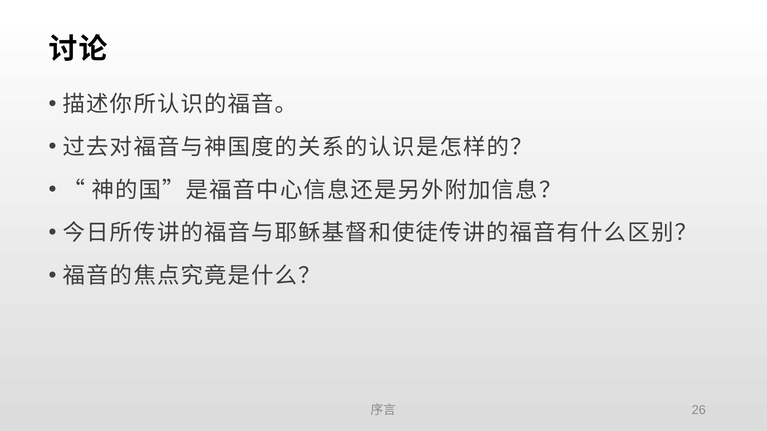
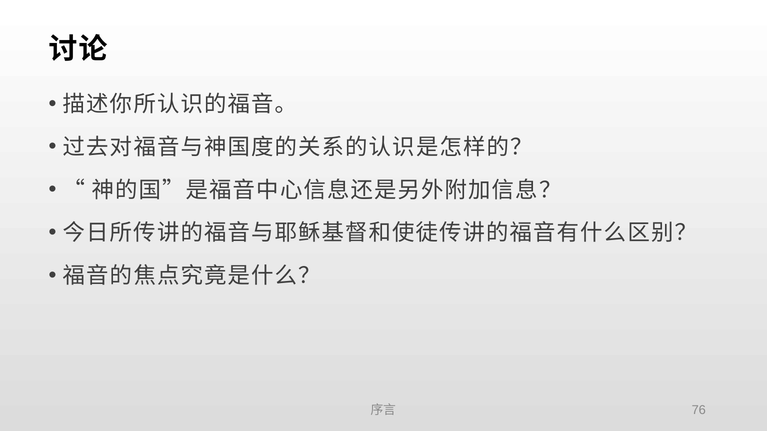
26: 26 -> 76
